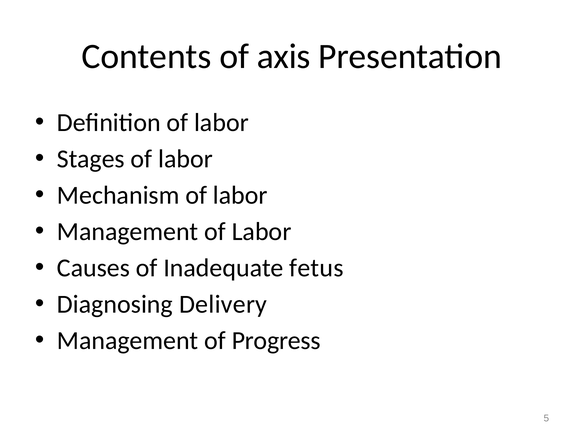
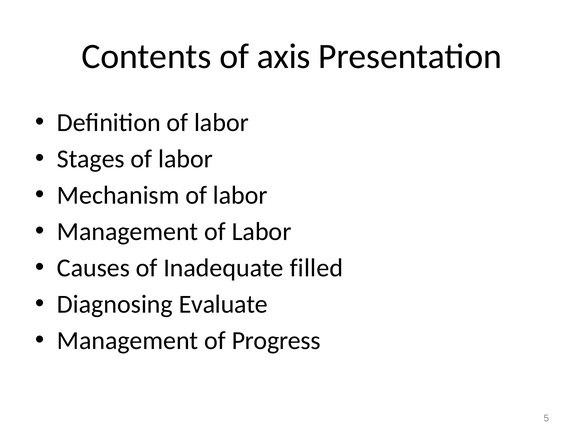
fetus: fetus -> filled
Delivery: Delivery -> Evaluate
